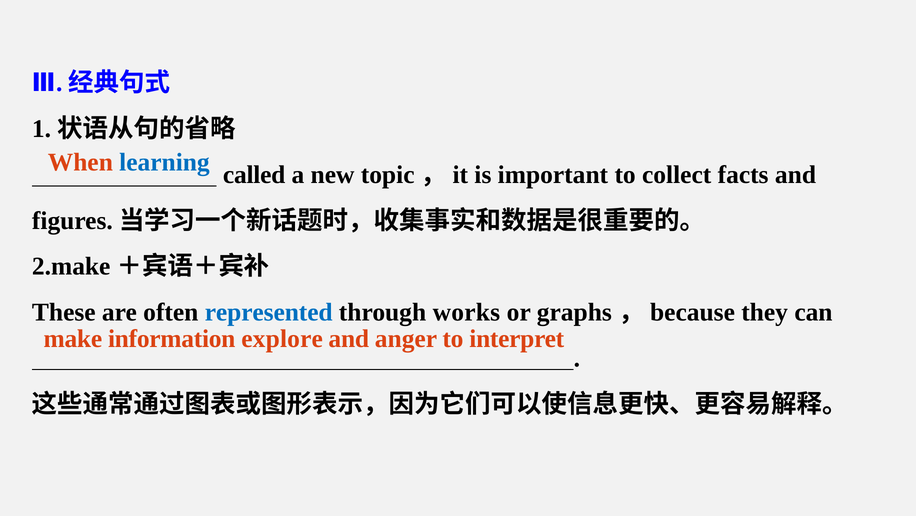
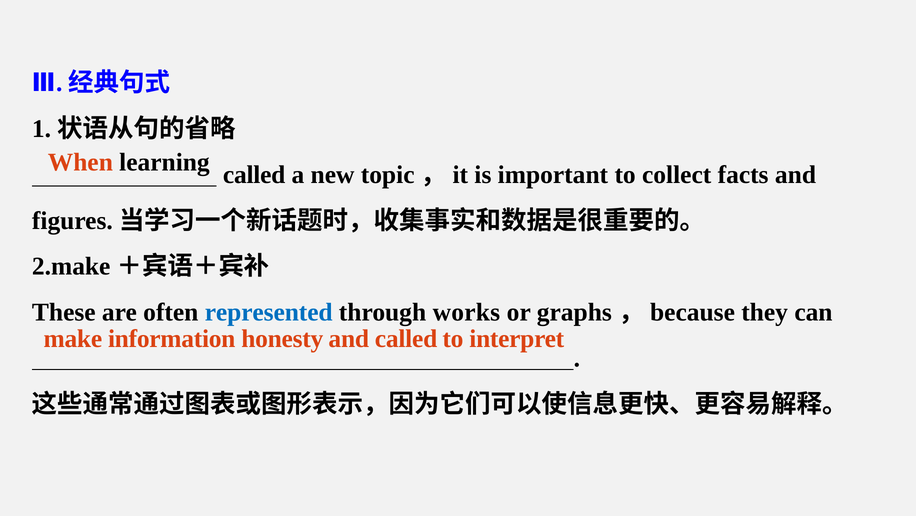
learning colour: blue -> black
explore: explore -> honesty
and anger: anger -> called
